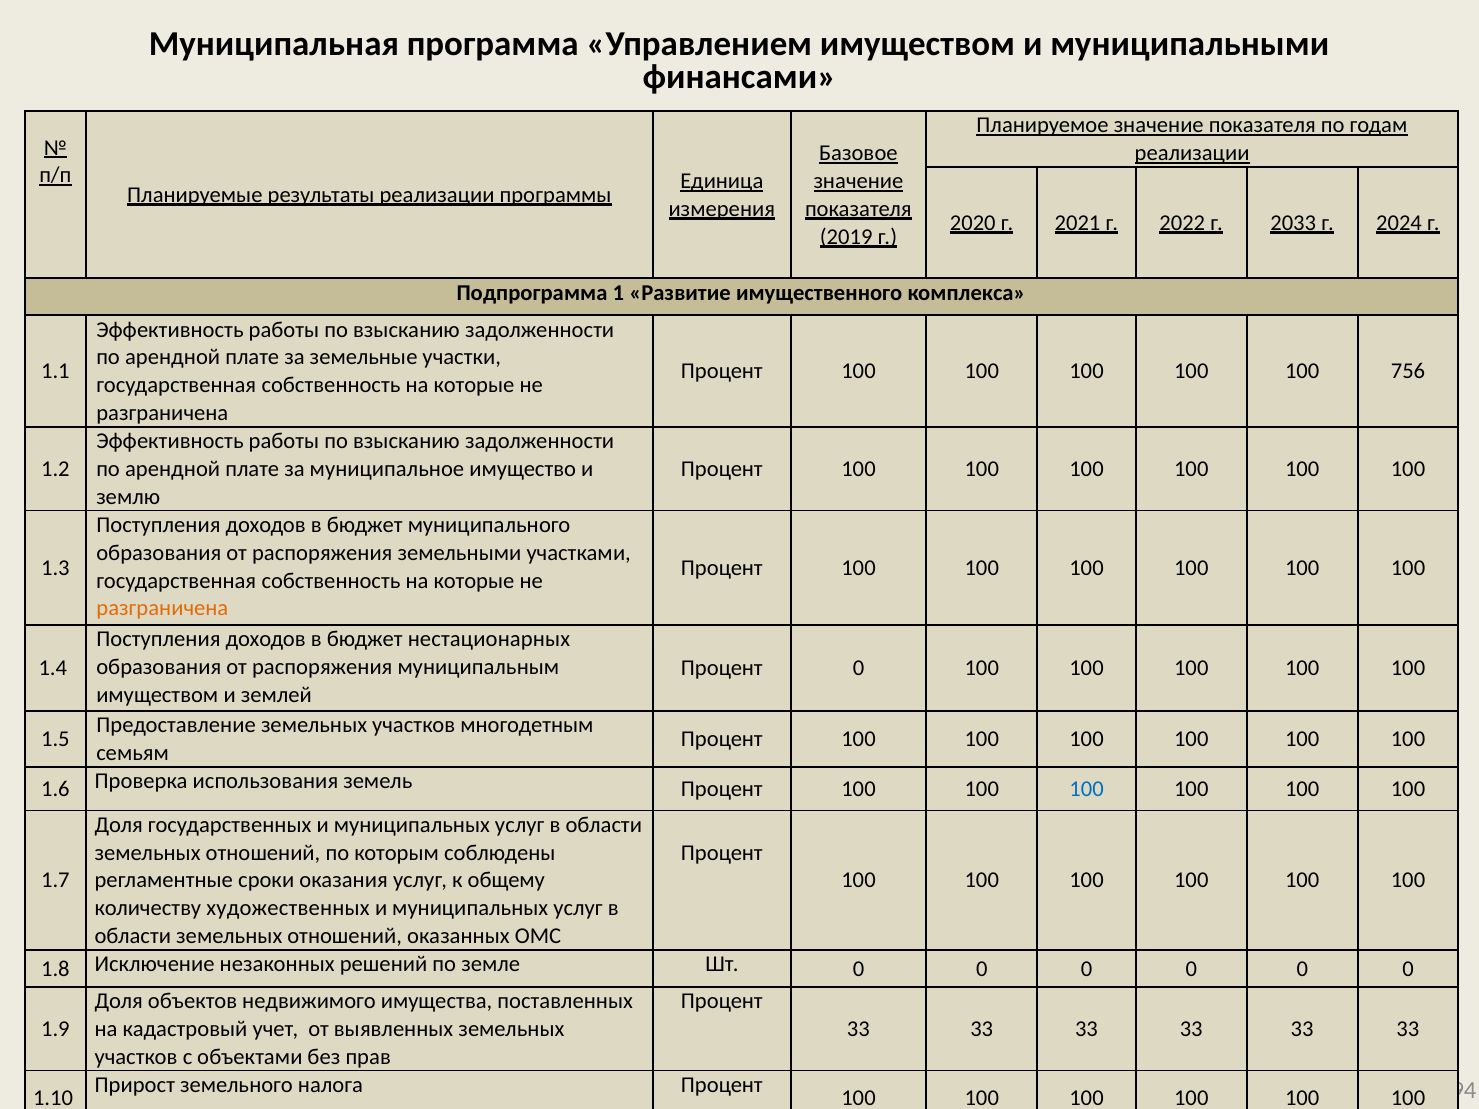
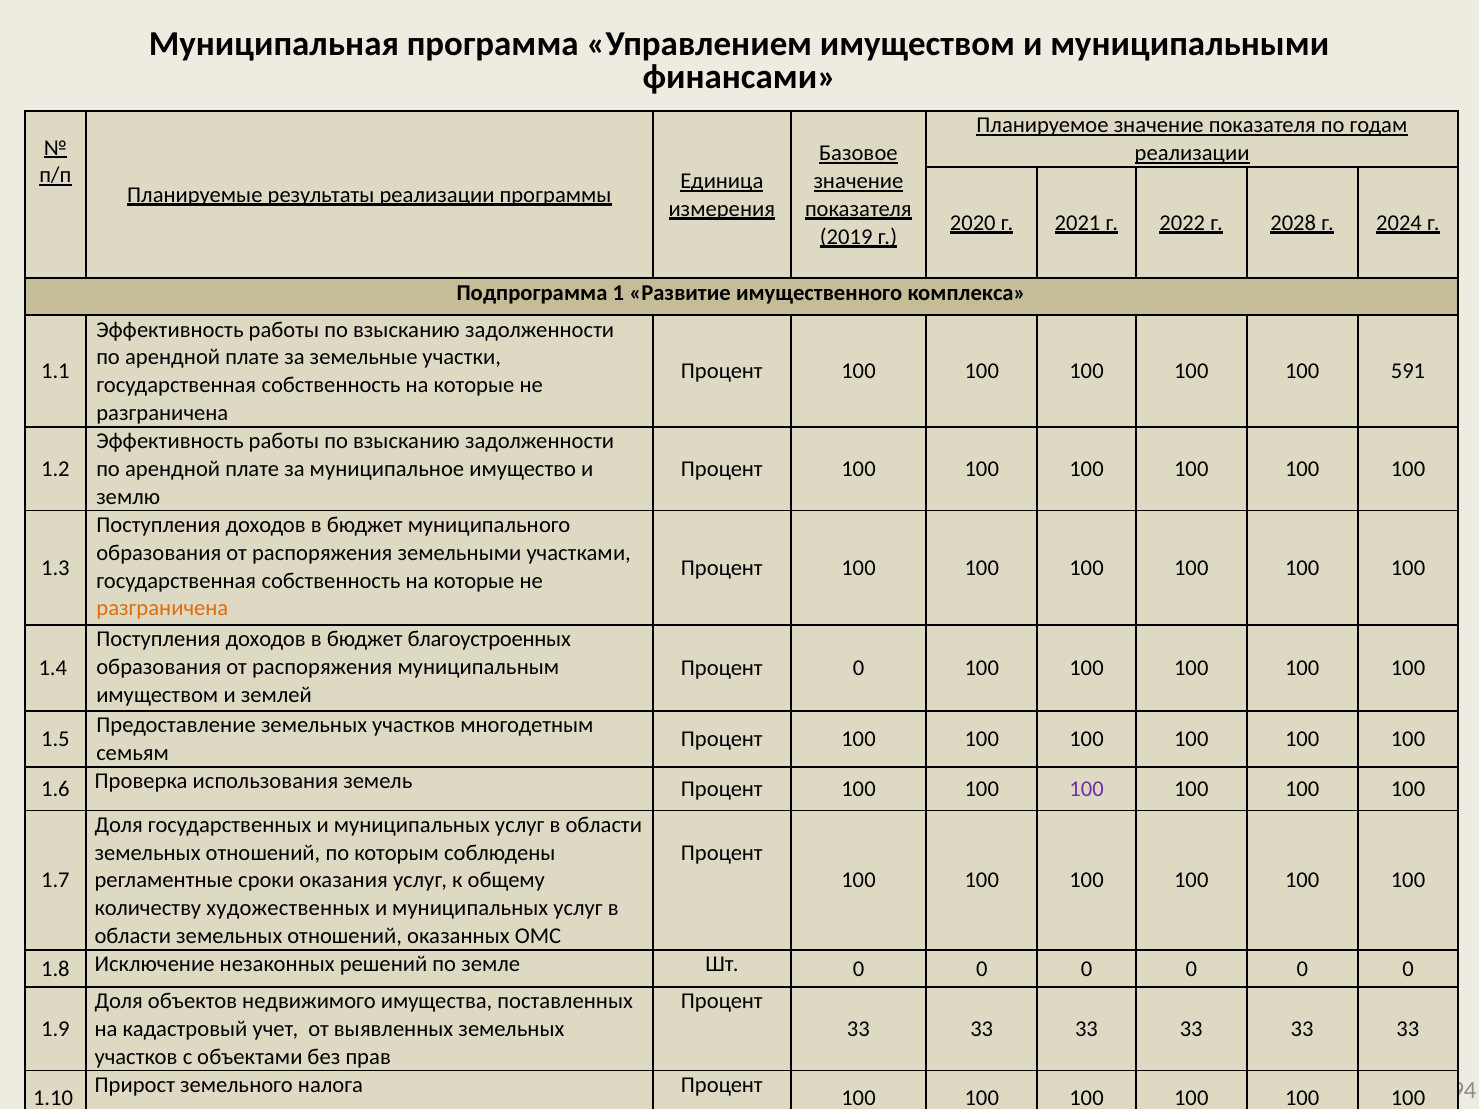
2033: 2033 -> 2028
756: 756 -> 591
нестационарных: нестационарных -> благоустроенных
100 at (1087, 789) colour: blue -> purple
